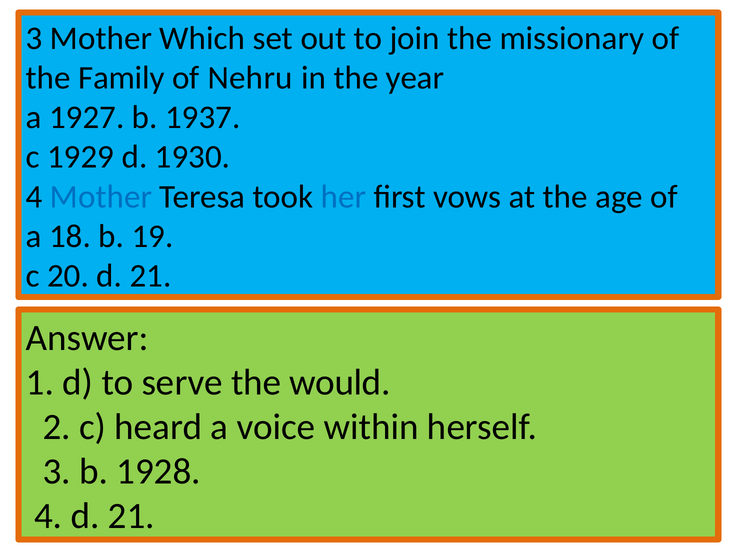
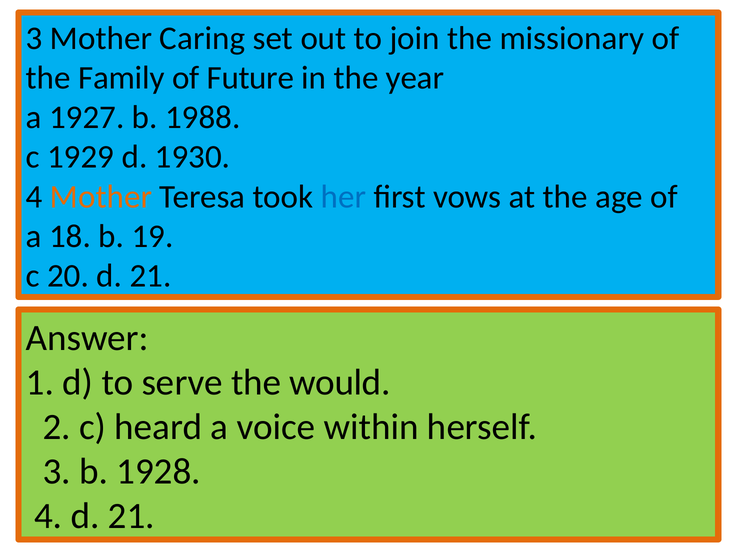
Which: Which -> Caring
Nehru: Nehru -> Future
1937: 1937 -> 1988
Mother at (101, 197) colour: blue -> orange
